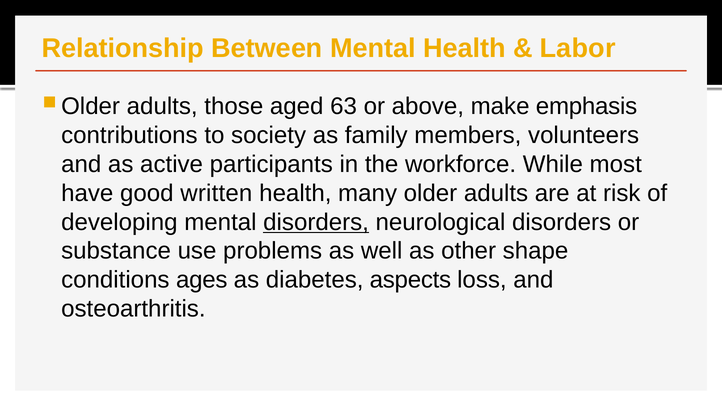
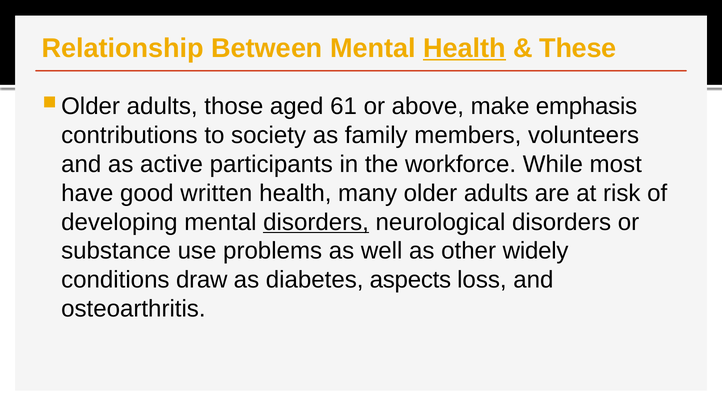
Health at (465, 48) underline: none -> present
Labor: Labor -> These
63: 63 -> 61
shape: shape -> widely
ages: ages -> draw
